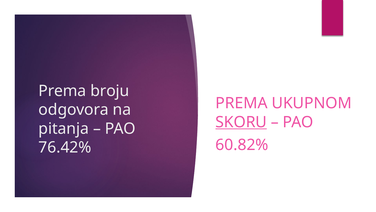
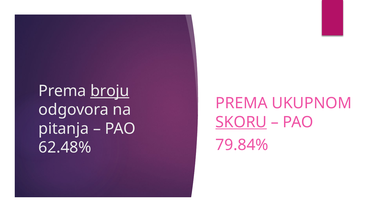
broju underline: none -> present
60.82%: 60.82% -> 79.84%
76.42%: 76.42% -> 62.48%
